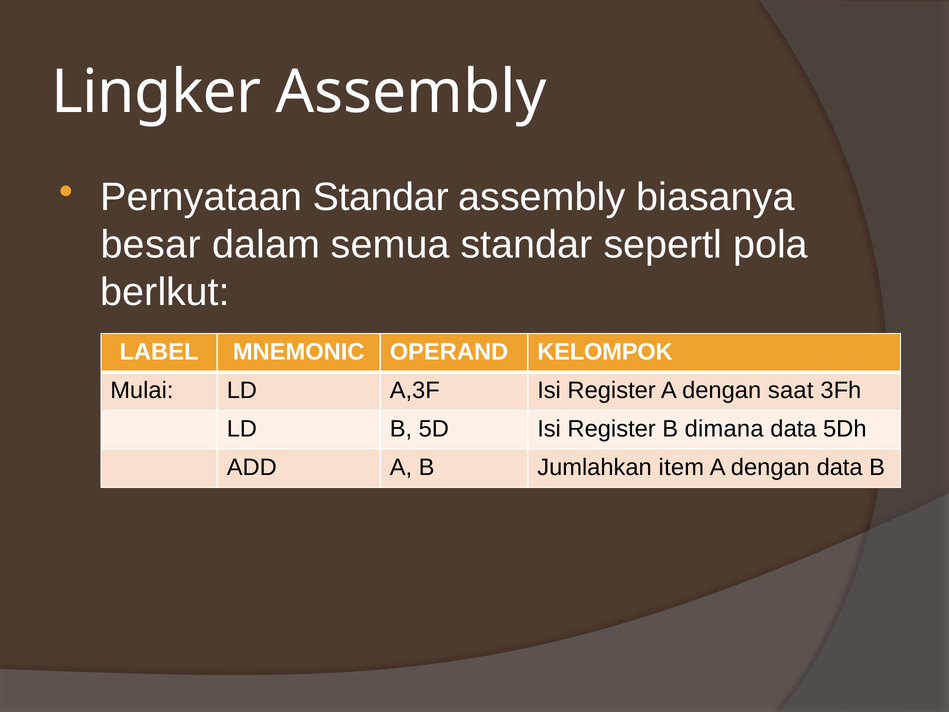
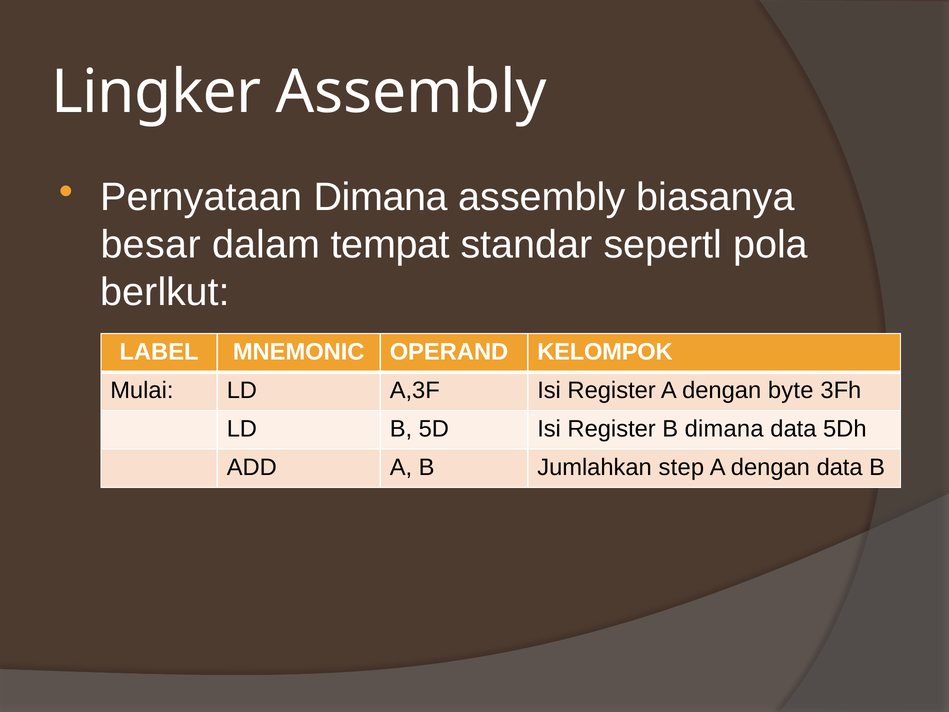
Pernyataan Standar: Standar -> Dimana
semua: semua -> tempat
saat: saat -> byte
item: item -> step
